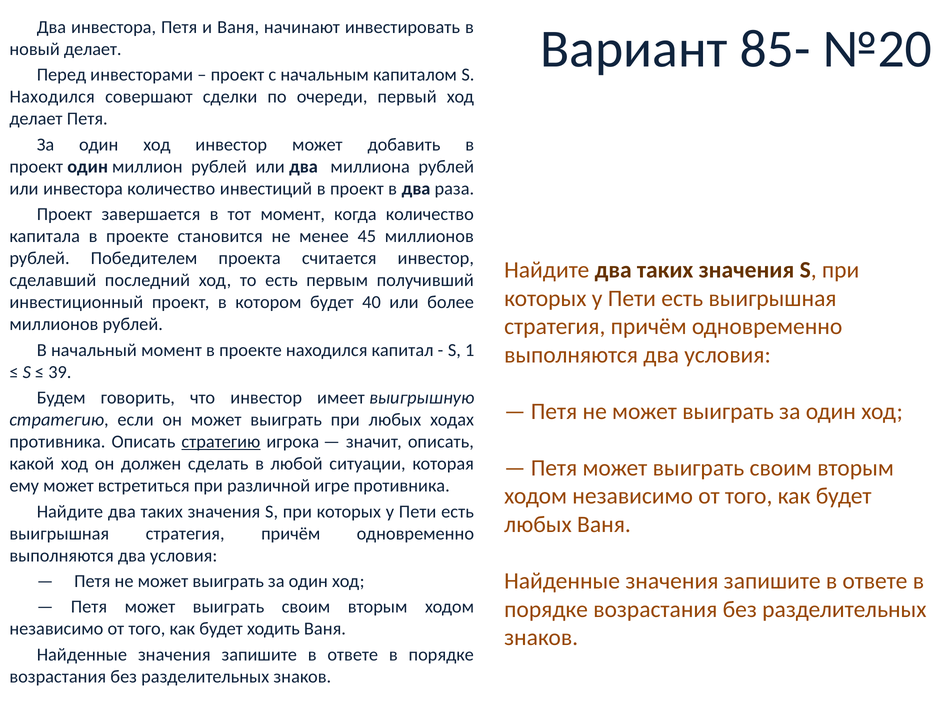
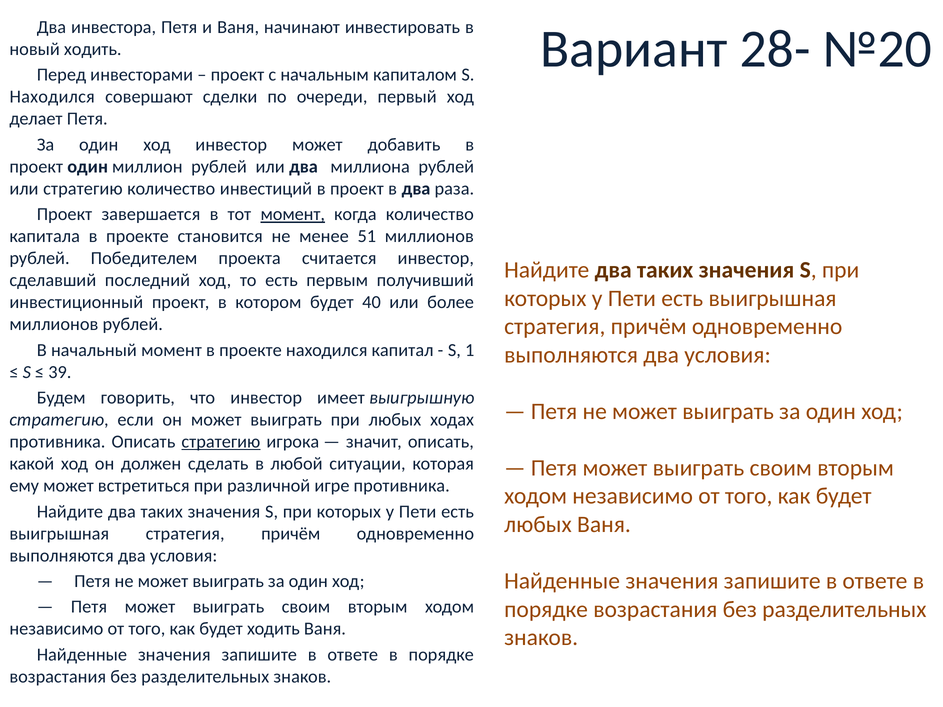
85-: 85- -> 28-
новый делает: делает -> ходить
или инвестора: инвестора -> стратегию
момент at (293, 214) underline: none -> present
45: 45 -> 51
